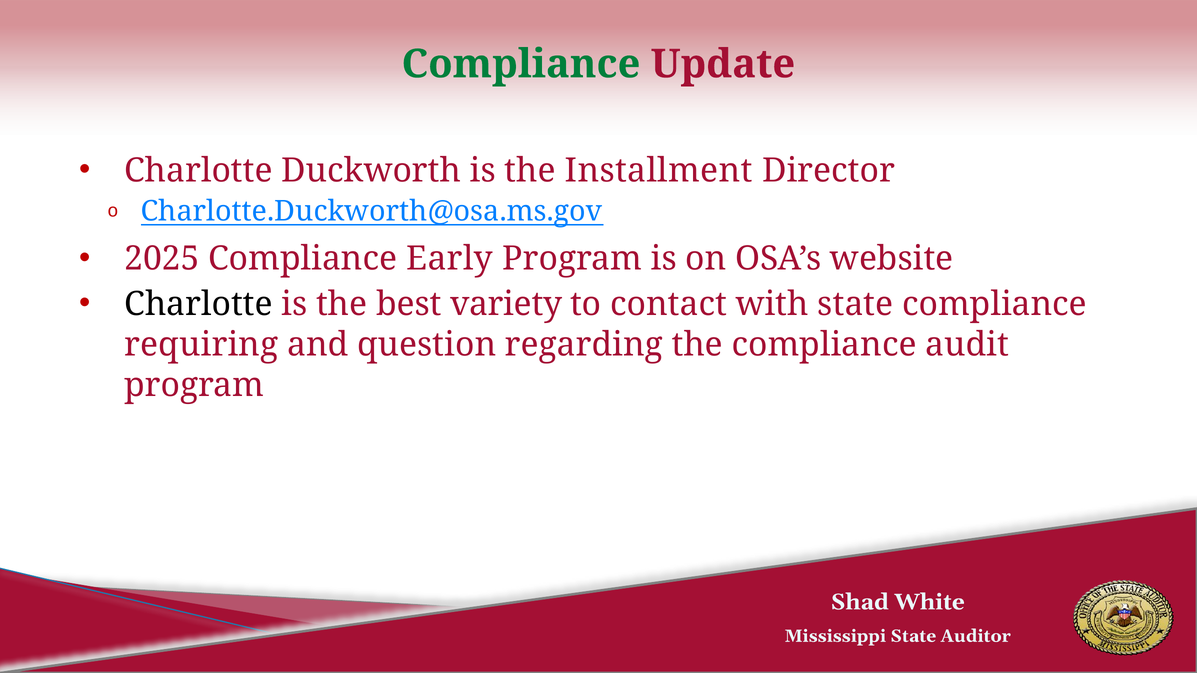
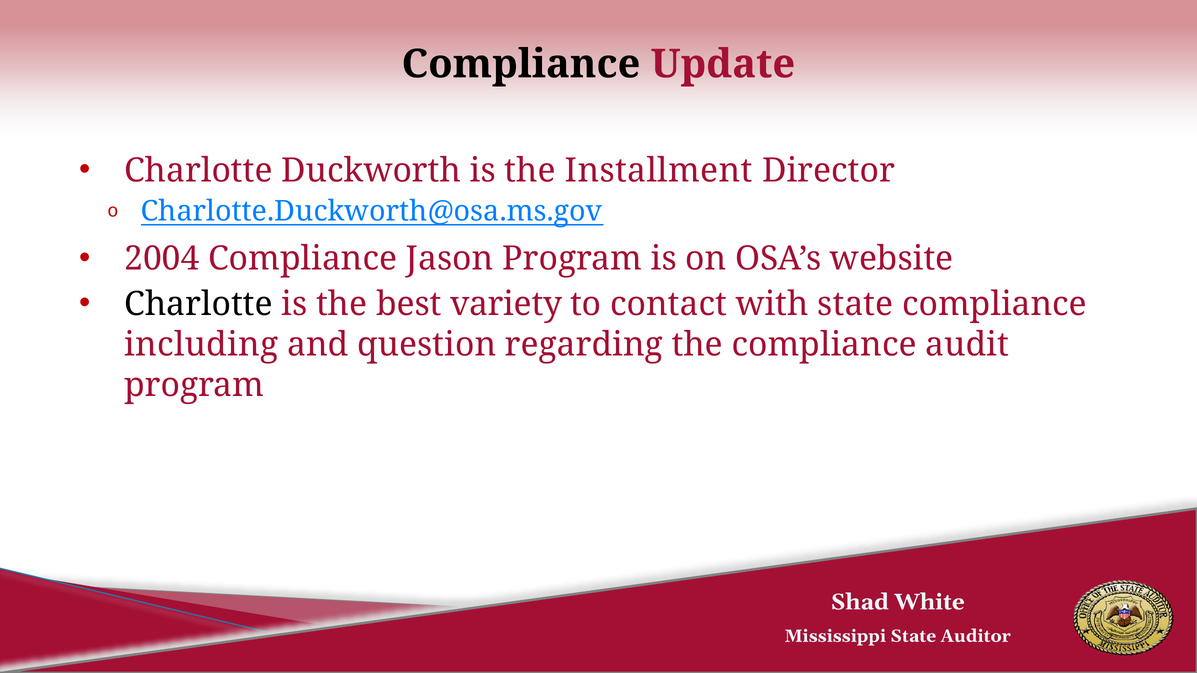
Compliance at (521, 64) colour: green -> black
2025: 2025 -> 2004
Early: Early -> Jason
requiring: requiring -> including
